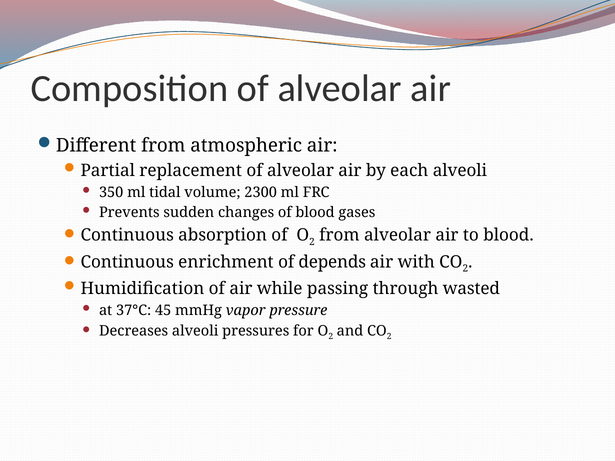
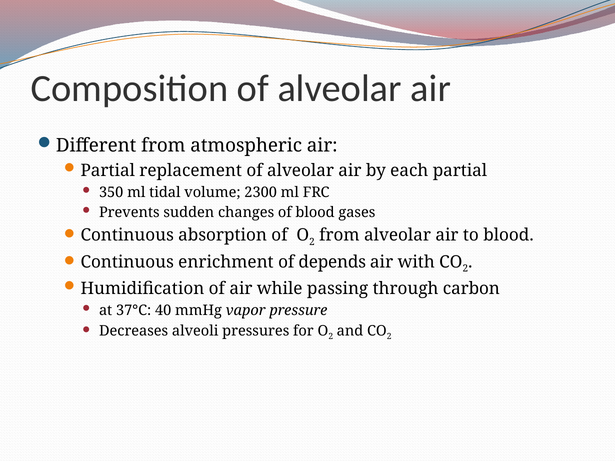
each alveoli: alveoli -> partial
wasted: wasted -> carbon
45: 45 -> 40
